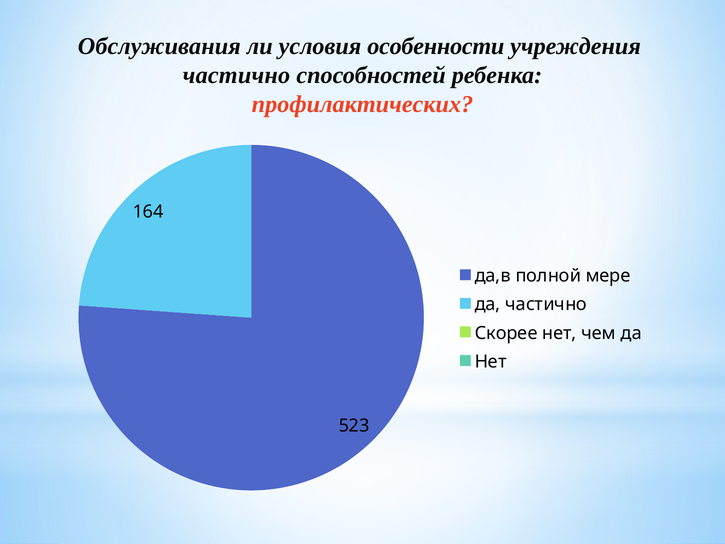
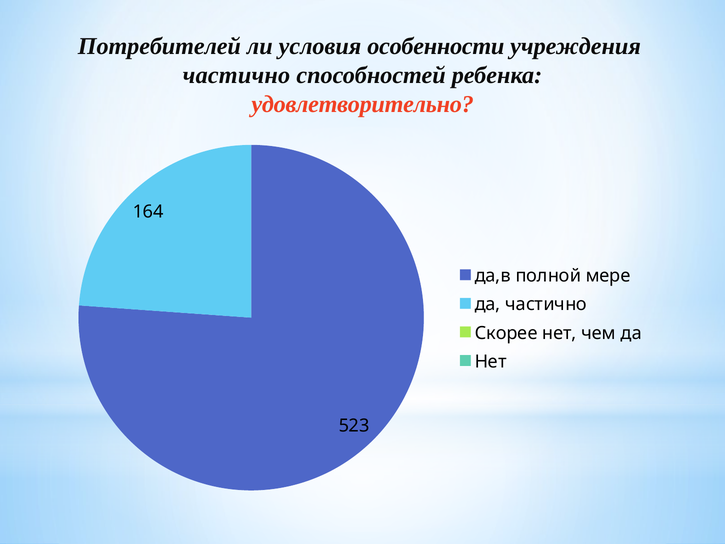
Обслуживания: Обслуживания -> Потребителей
профилактических: профилактических -> удовлетворительно
